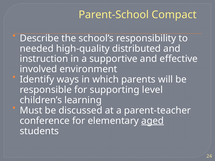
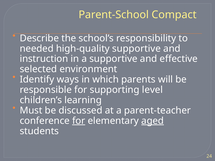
high-quality distributed: distributed -> supportive
involved: involved -> selected
for at (79, 121) underline: none -> present
